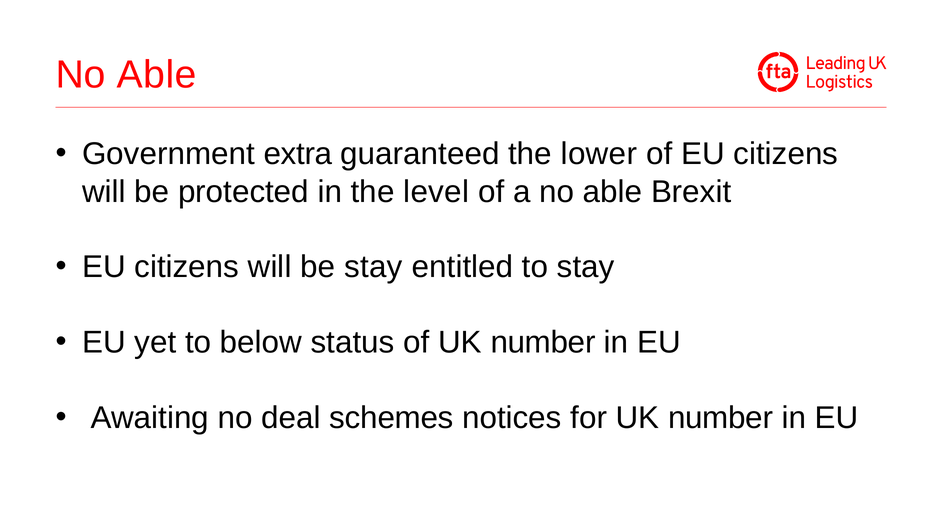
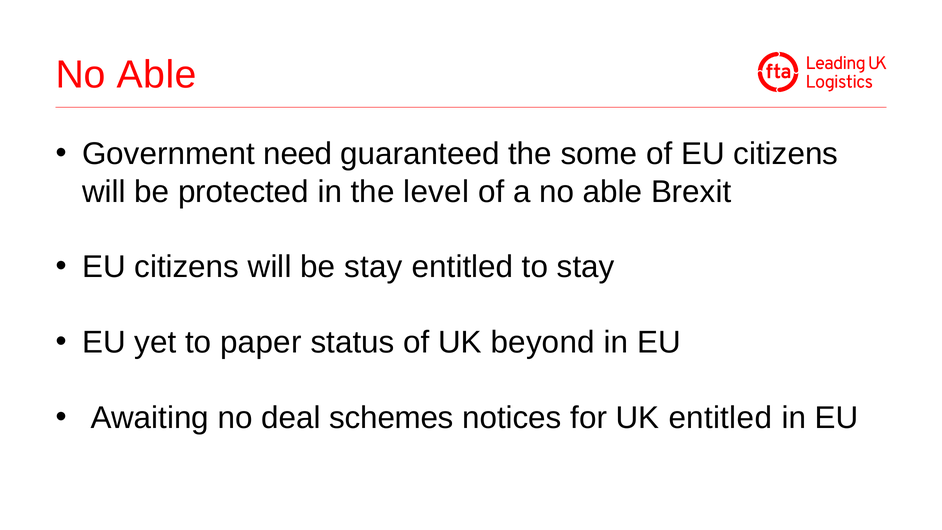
extra: extra -> need
lower: lower -> some
below: below -> paper
of UK number: number -> beyond
for UK number: number -> entitled
